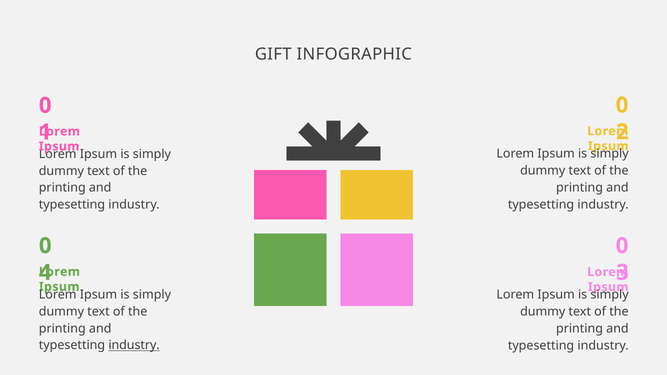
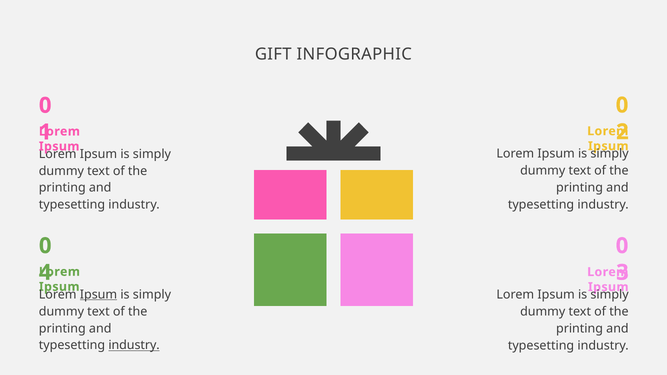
Ipsum at (99, 295) underline: none -> present
